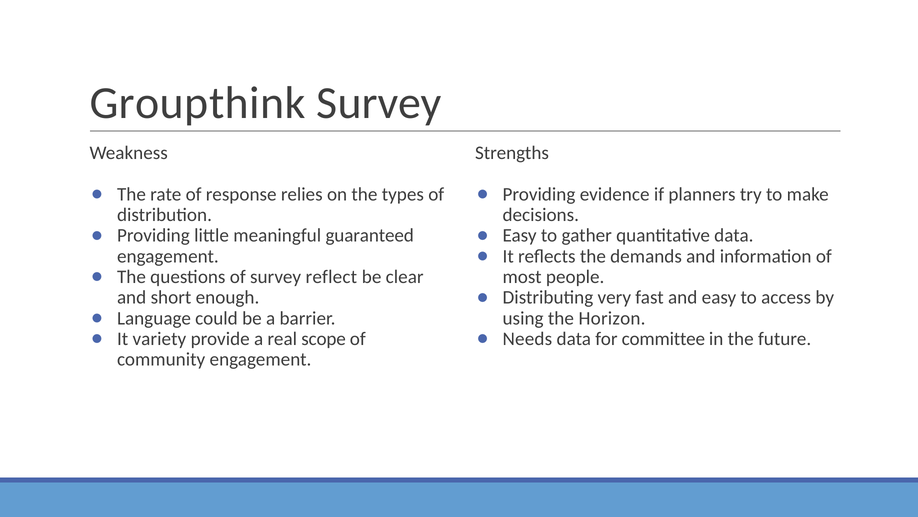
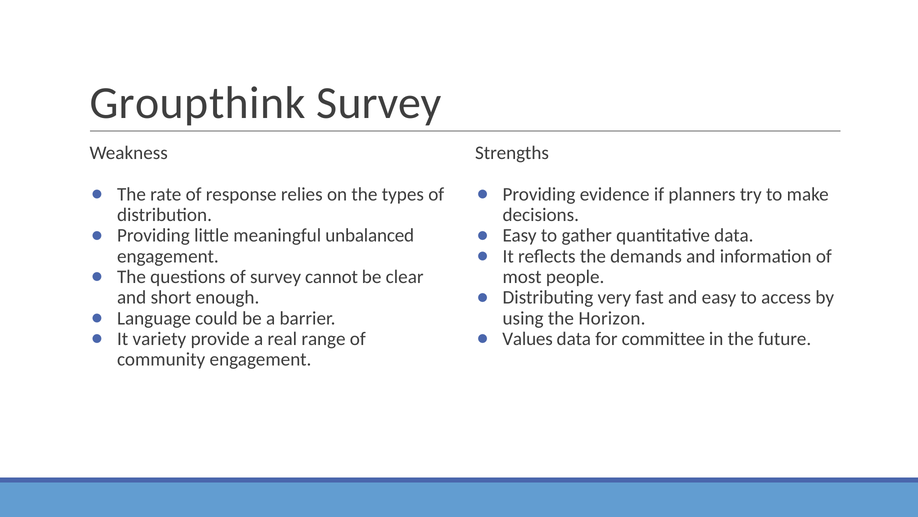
guaranteed: guaranteed -> unbalanced
reflect: reflect -> cannot
scope: scope -> range
Needs: Needs -> Values
